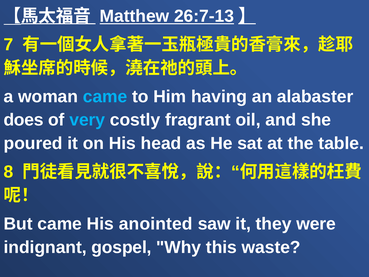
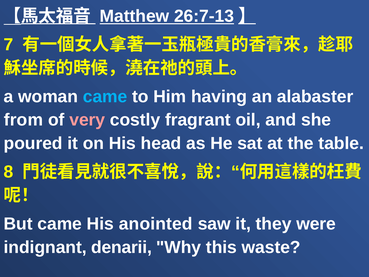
does: does -> from
very colour: light blue -> pink
gospel: gospel -> denarii
